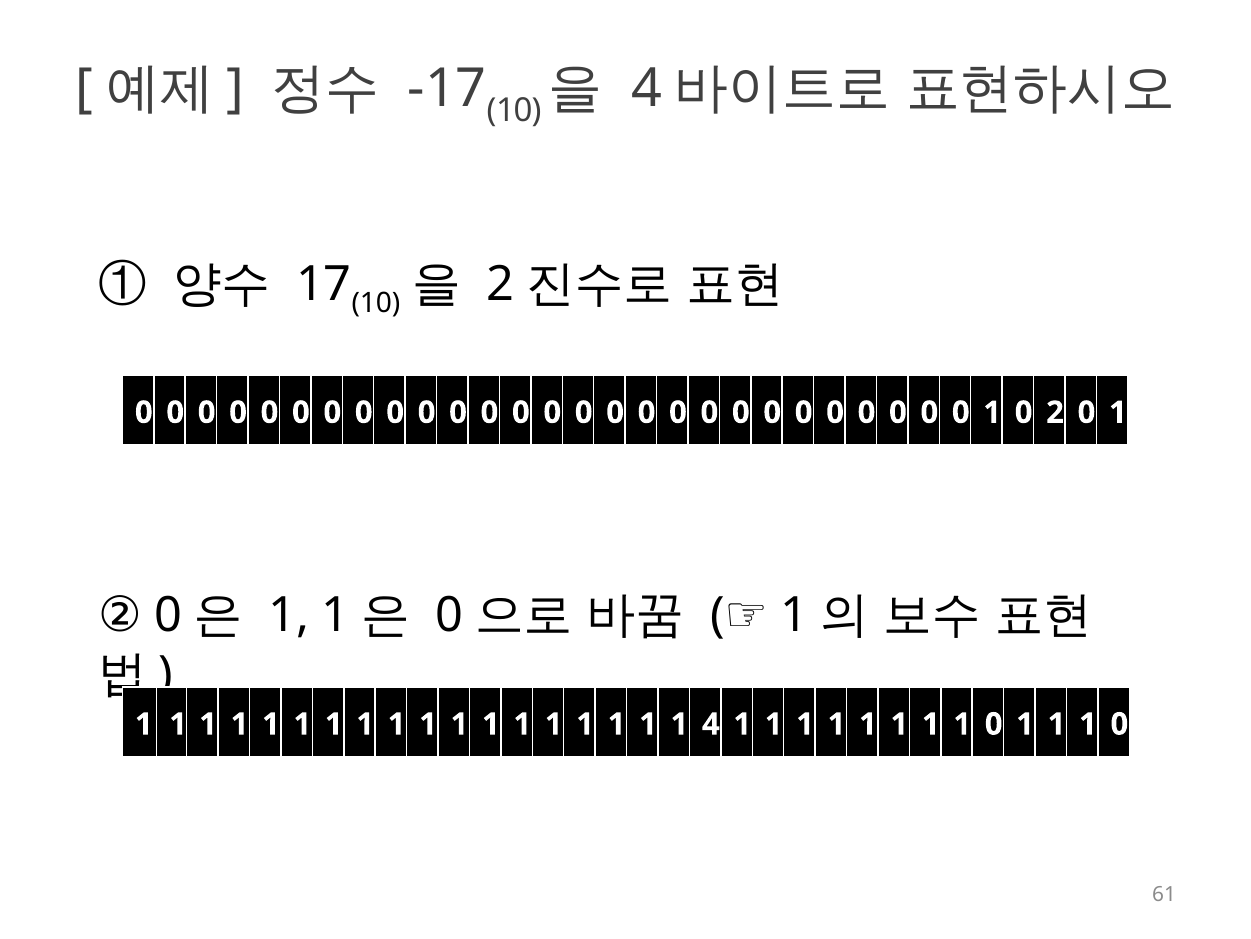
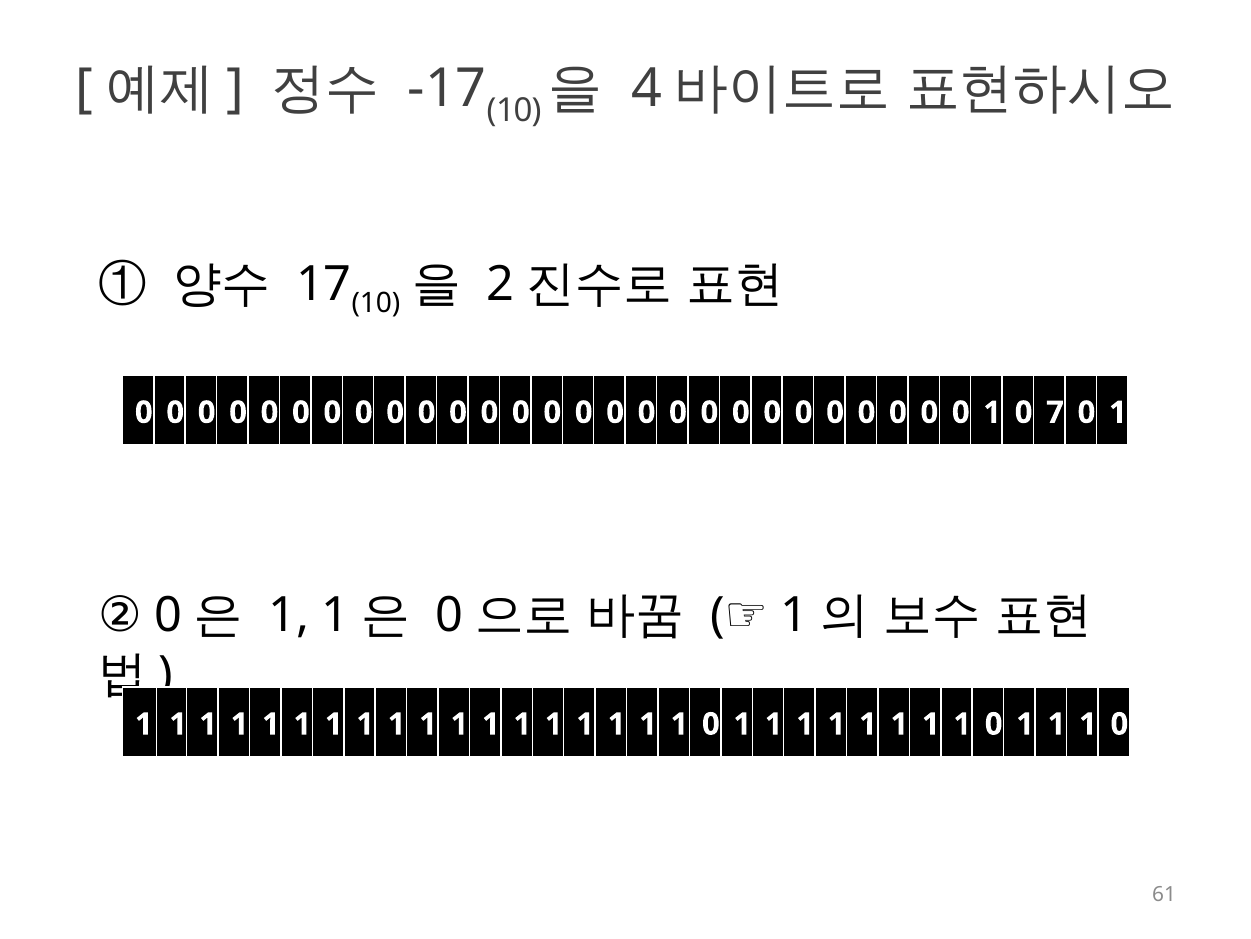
0 2: 2 -> 7
4 at (711, 724): 4 -> 0
